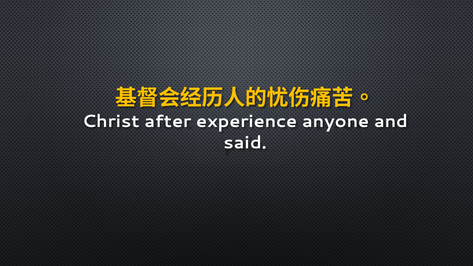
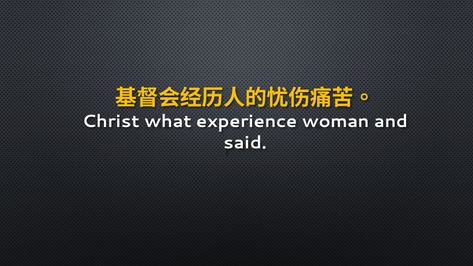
after: after -> what
anyone: anyone -> woman
